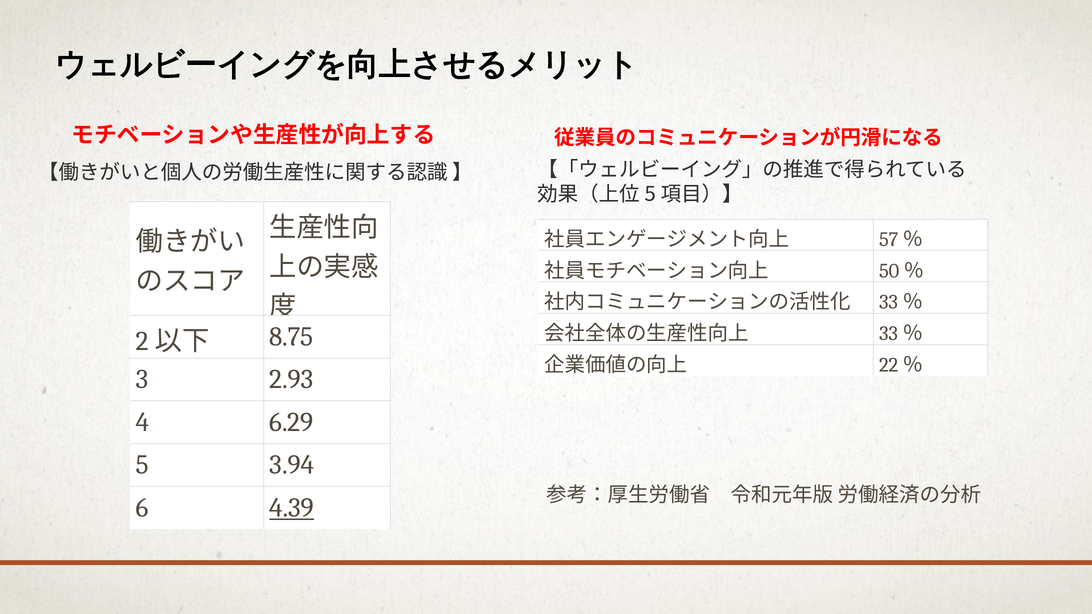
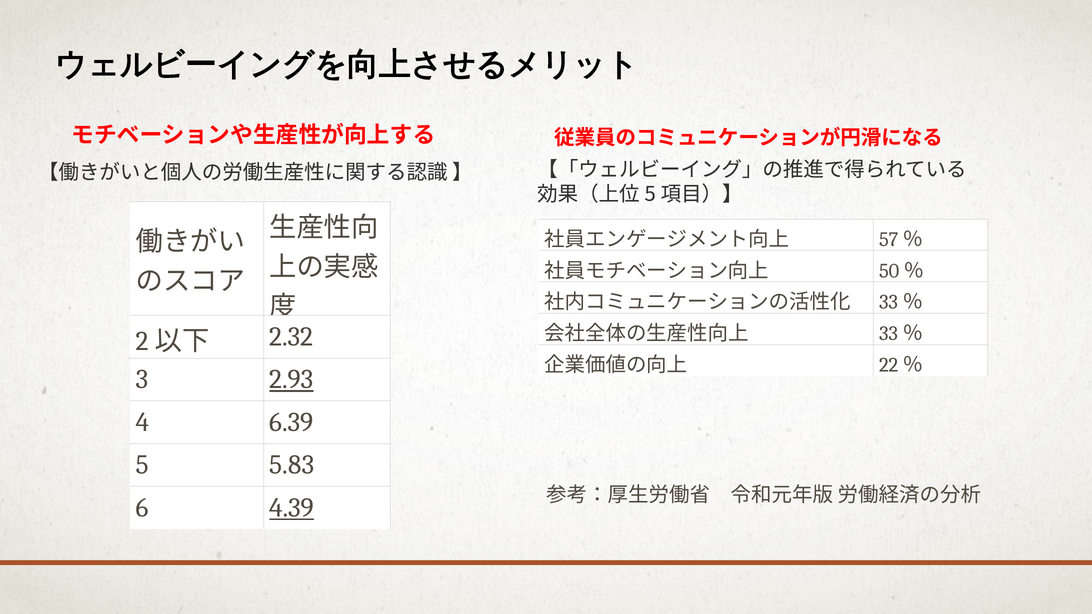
8.75: 8.75 -> 2.32
2.93 underline: none -> present
6.29: 6.29 -> 6.39
3.94: 3.94 -> 5.83
